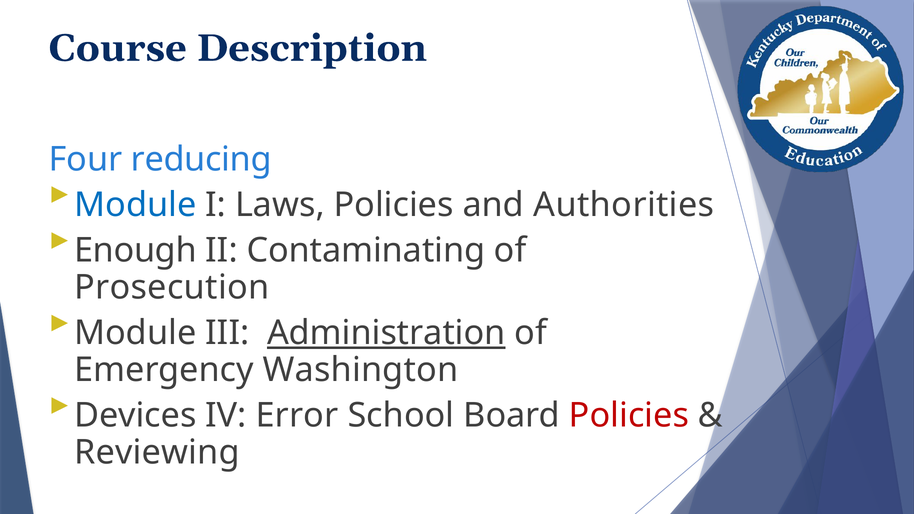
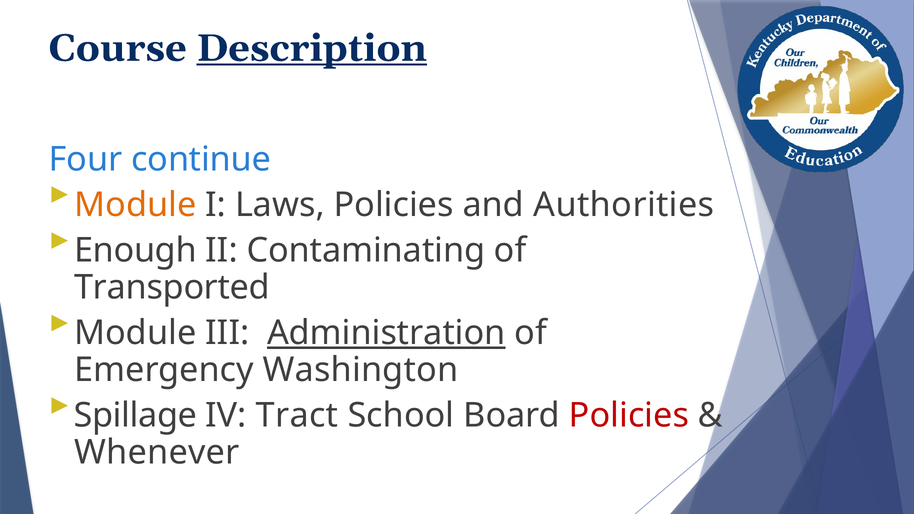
Description underline: none -> present
reducing: reducing -> continue
Module at (135, 205) colour: blue -> orange
Prosecution: Prosecution -> Transported
Devices: Devices -> Spillage
Error: Error -> Tract
Reviewing: Reviewing -> Whenever
